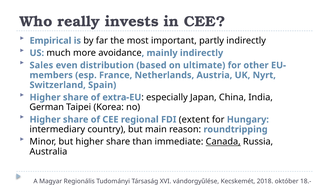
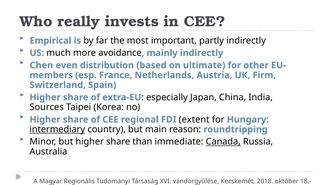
Sales: Sales -> Chen
Nyrt: Nyrt -> Firm
German: German -> Sources
intermediary underline: none -> present
